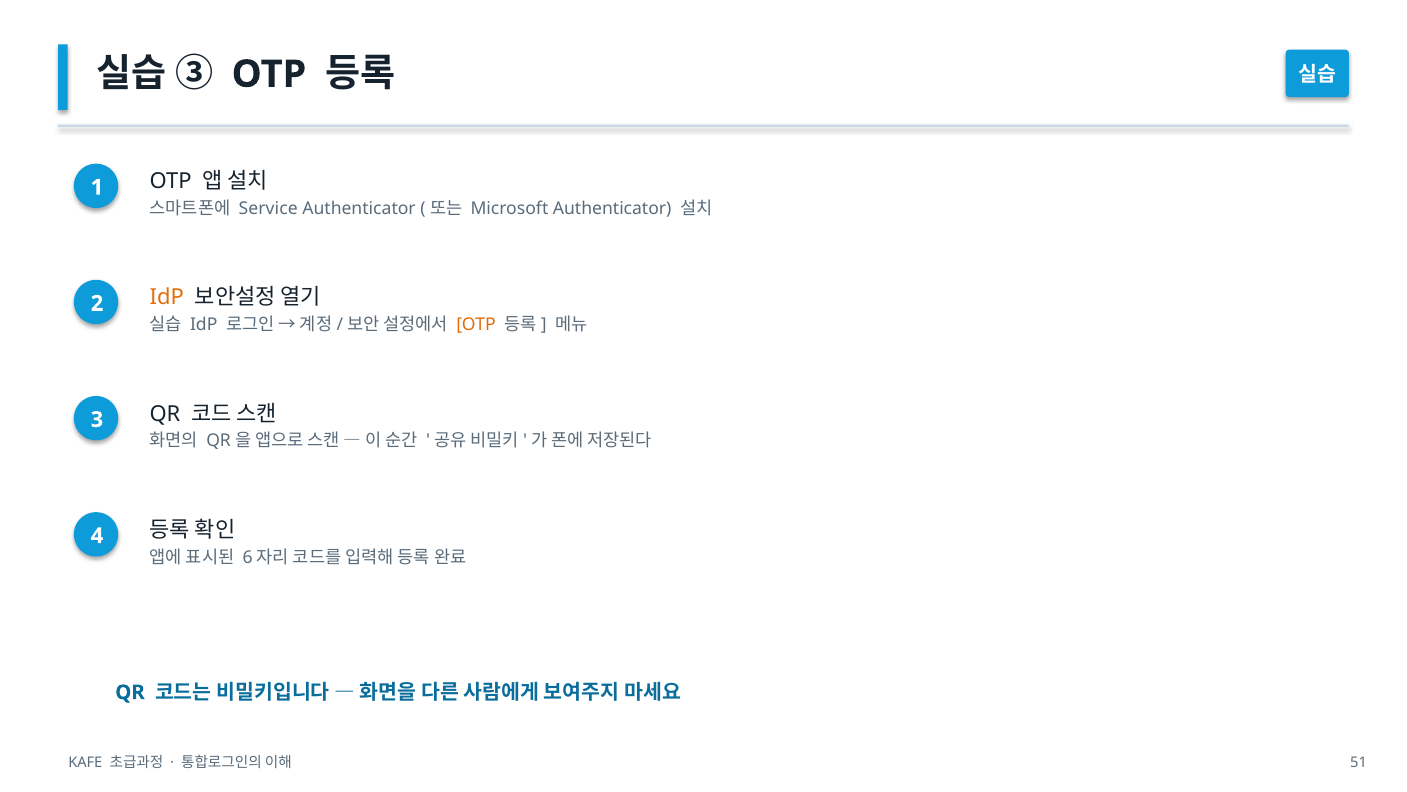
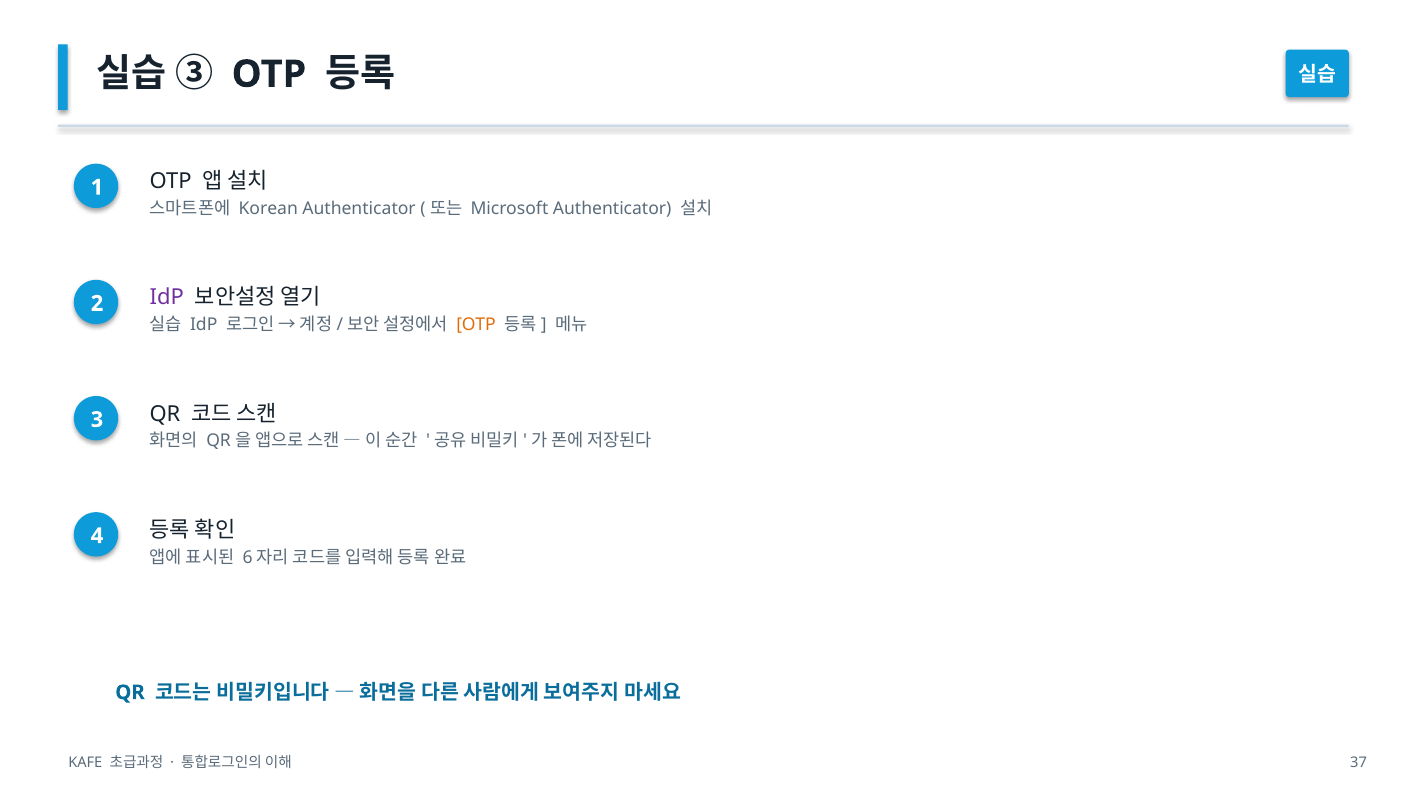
Service: Service -> Korean
IdP at (167, 297) colour: orange -> purple
51: 51 -> 37
